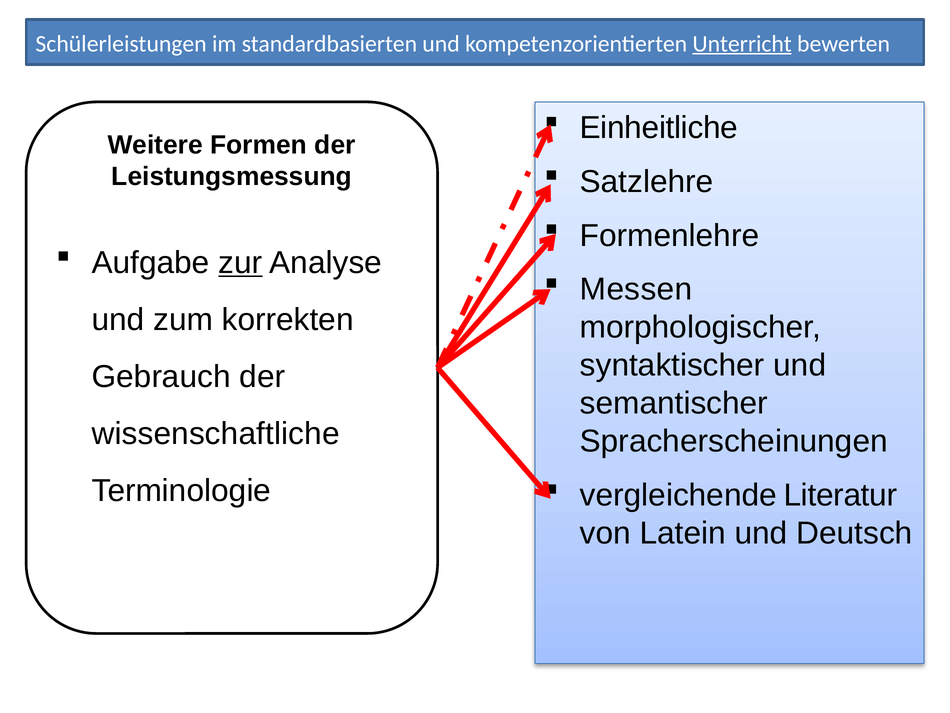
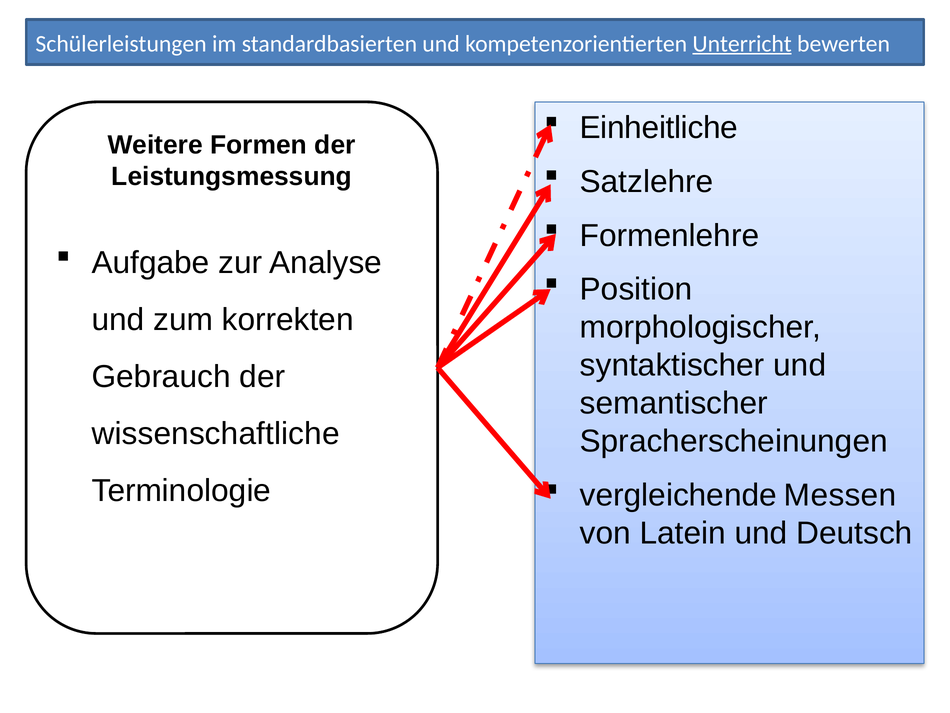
zur underline: present -> none
Messen: Messen -> Position
Literatur: Literatur -> Messen
